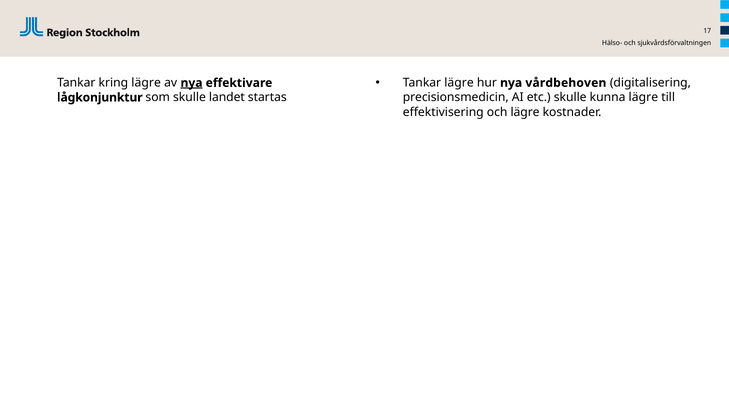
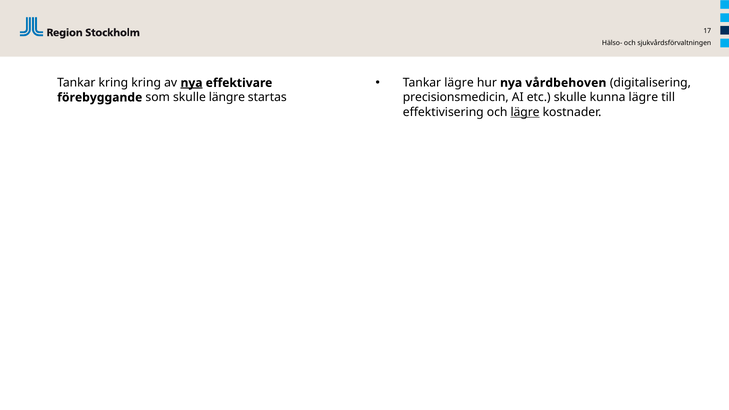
kring lägre: lägre -> kring
lågkonjunktur: lågkonjunktur -> förebyggande
landet: landet -> längre
lägre at (525, 112) underline: none -> present
